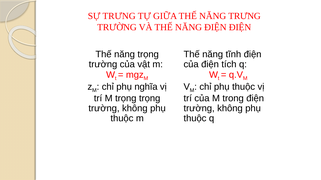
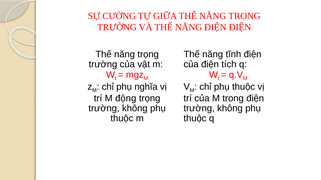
SỰ TRƯNG: TRƯNG -> CƯỜNG
NĂNG TRƯNG: TRƯNG -> TRONG
M trọng: trọng -> động
